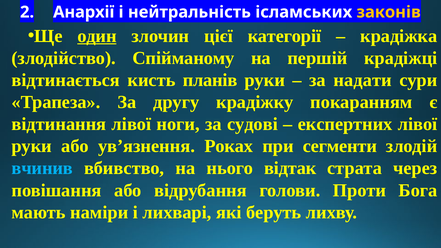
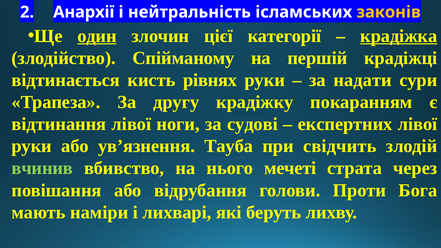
крадіжка underline: none -> present
планів: планів -> рівнях
Роках: Роках -> Тауба
сегменти: сегменти -> свідчить
вчинив colour: light blue -> light green
відтак: відтак -> мечеті
